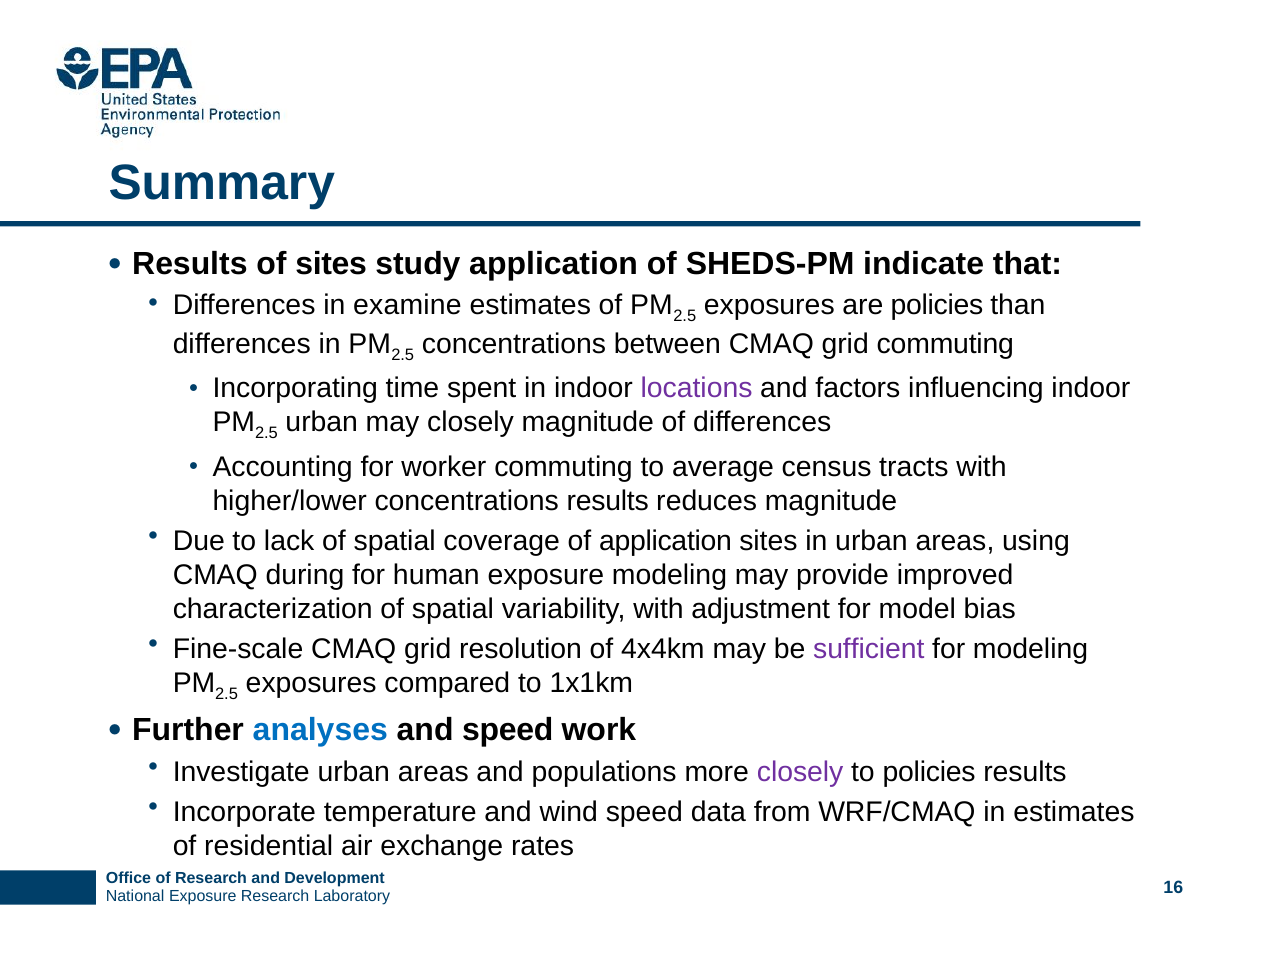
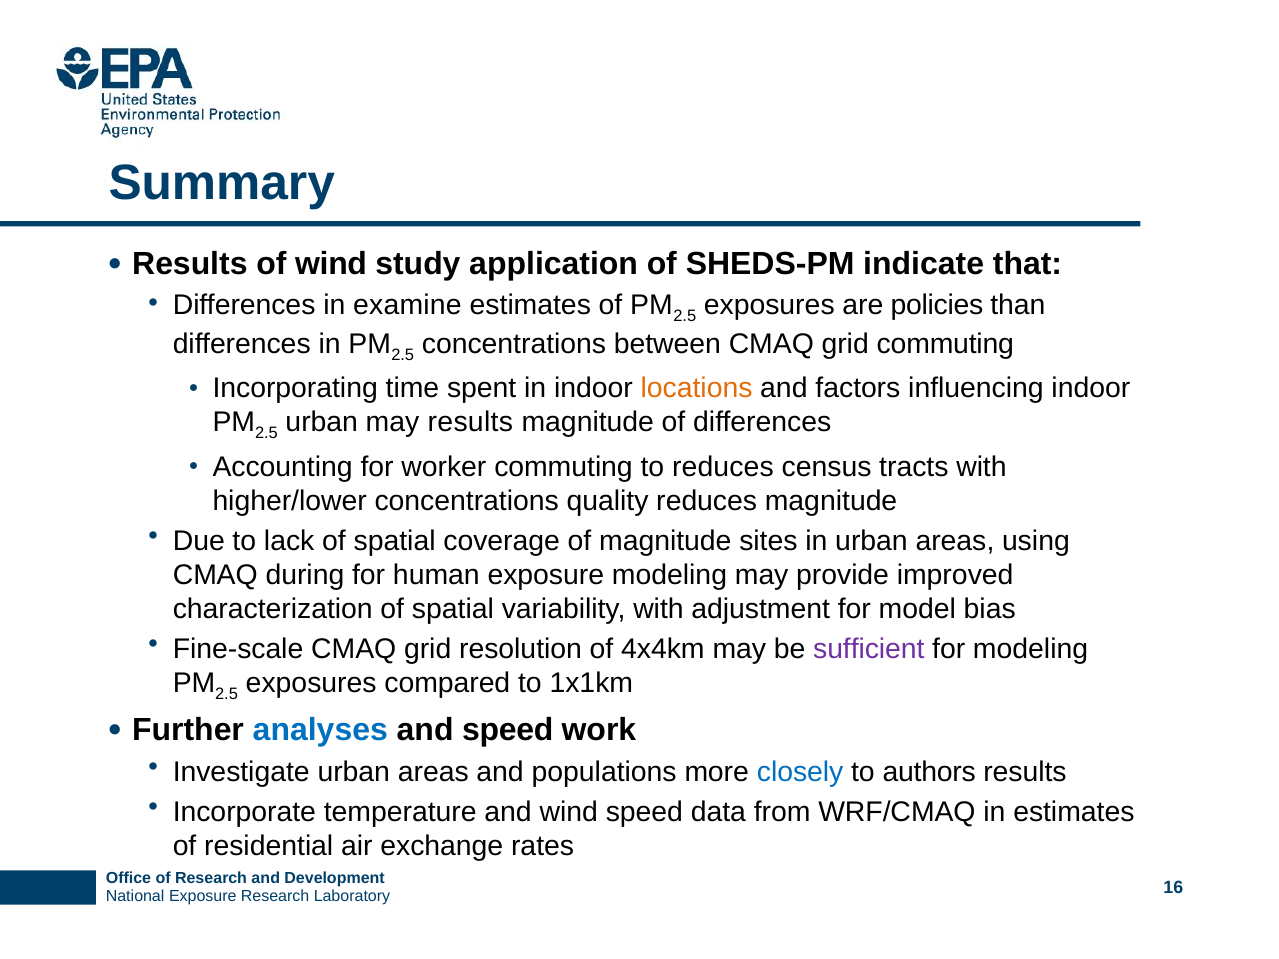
of sites: sites -> wind
locations colour: purple -> orange
may closely: closely -> results
to average: average -> reduces
concentrations results: results -> quality
of application: application -> magnitude
closely at (800, 772) colour: purple -> blue
to policies: policies -> authors
